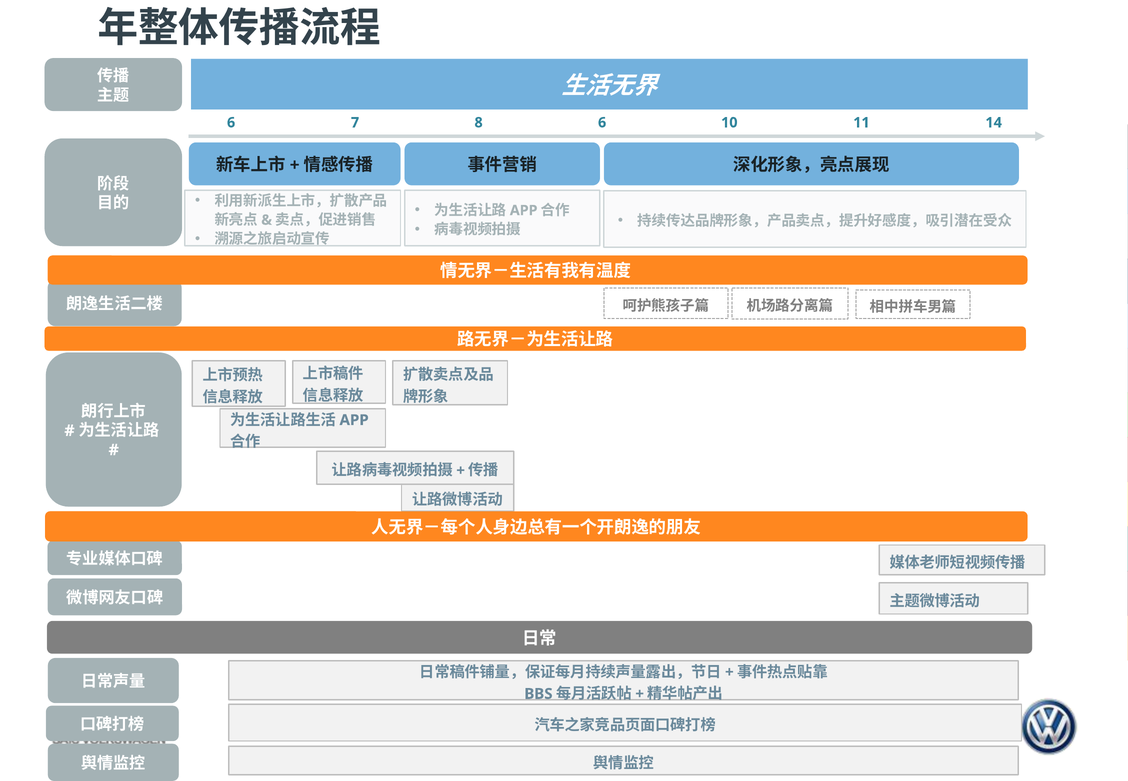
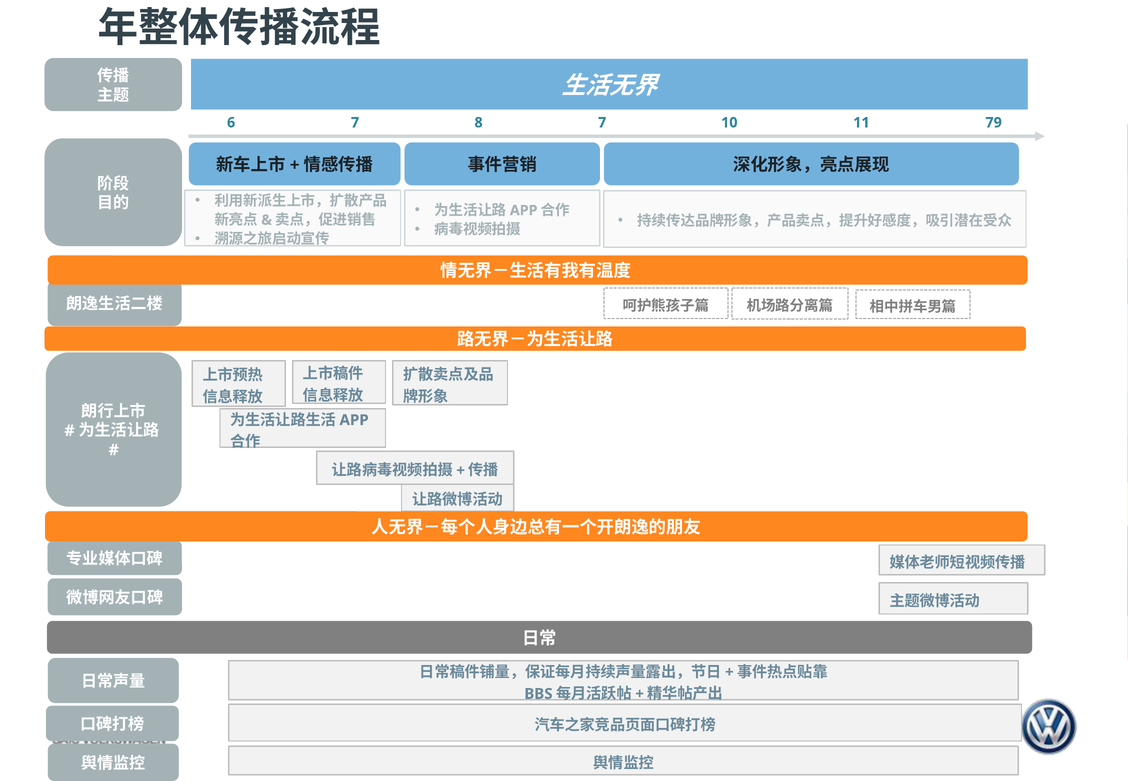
8 6: 6 -> 7
14: 14 -> 79
